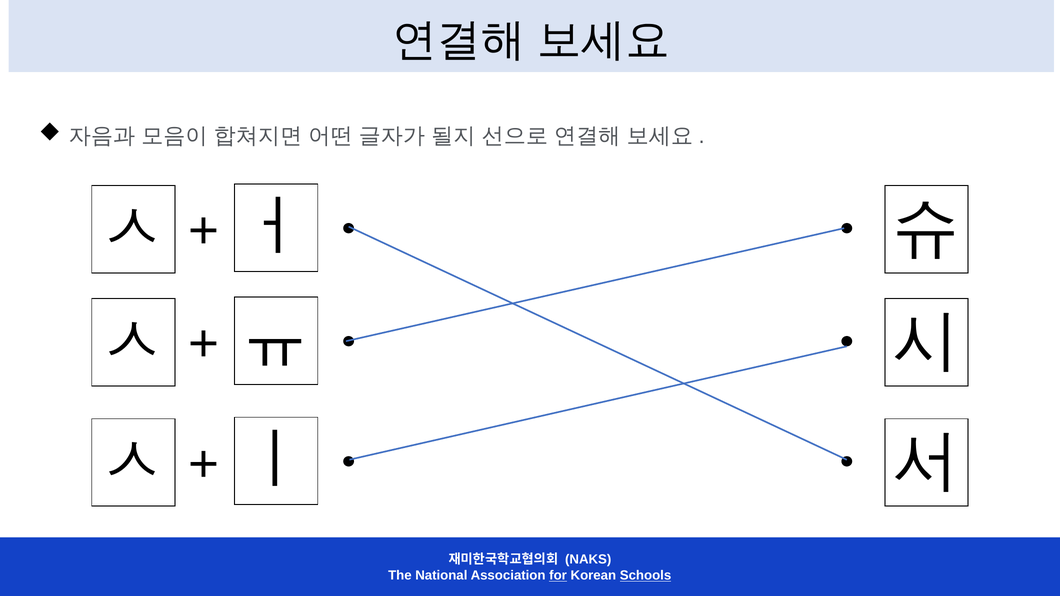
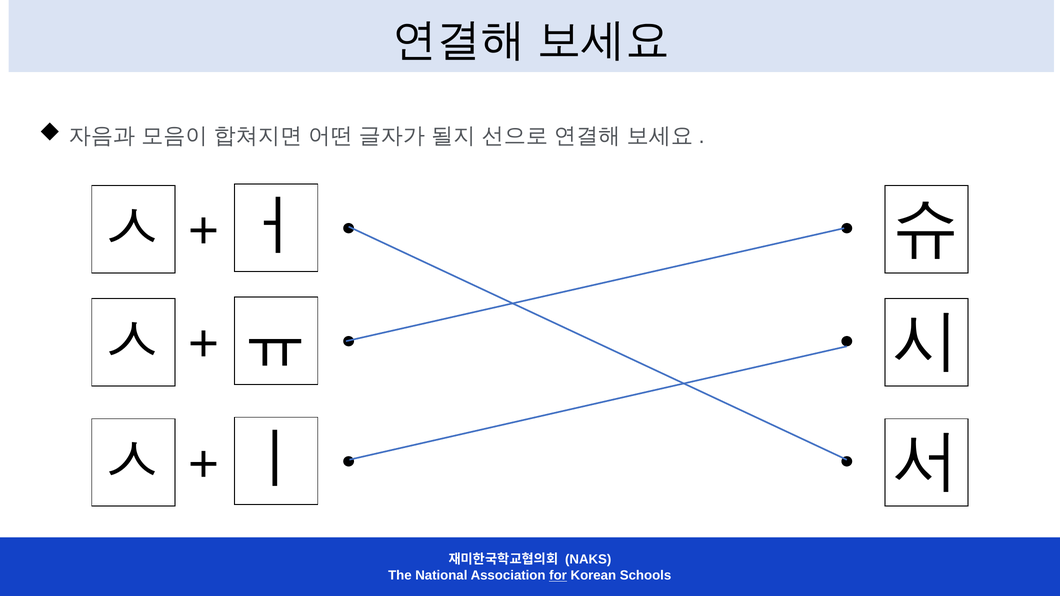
Schools underline: present -> none
